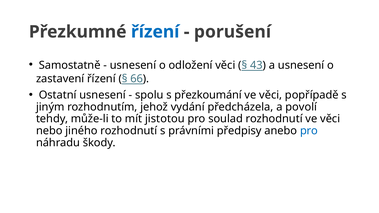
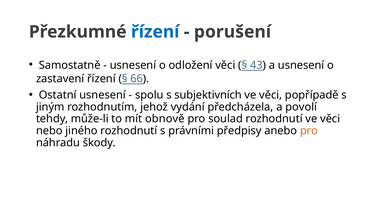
přezkoumání: přezkoumání -> subjektivních
jistotou: jistotou -> obnově
pro at (309, 131) colour: blue -> orange
